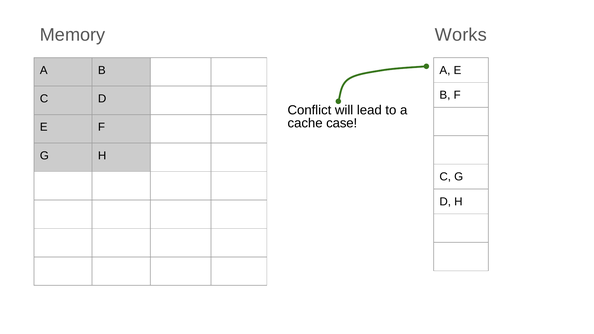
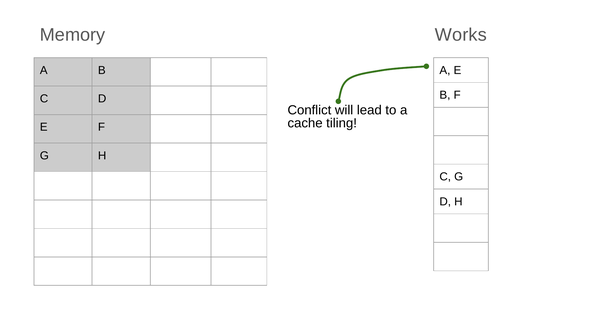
case: case -> tiling
